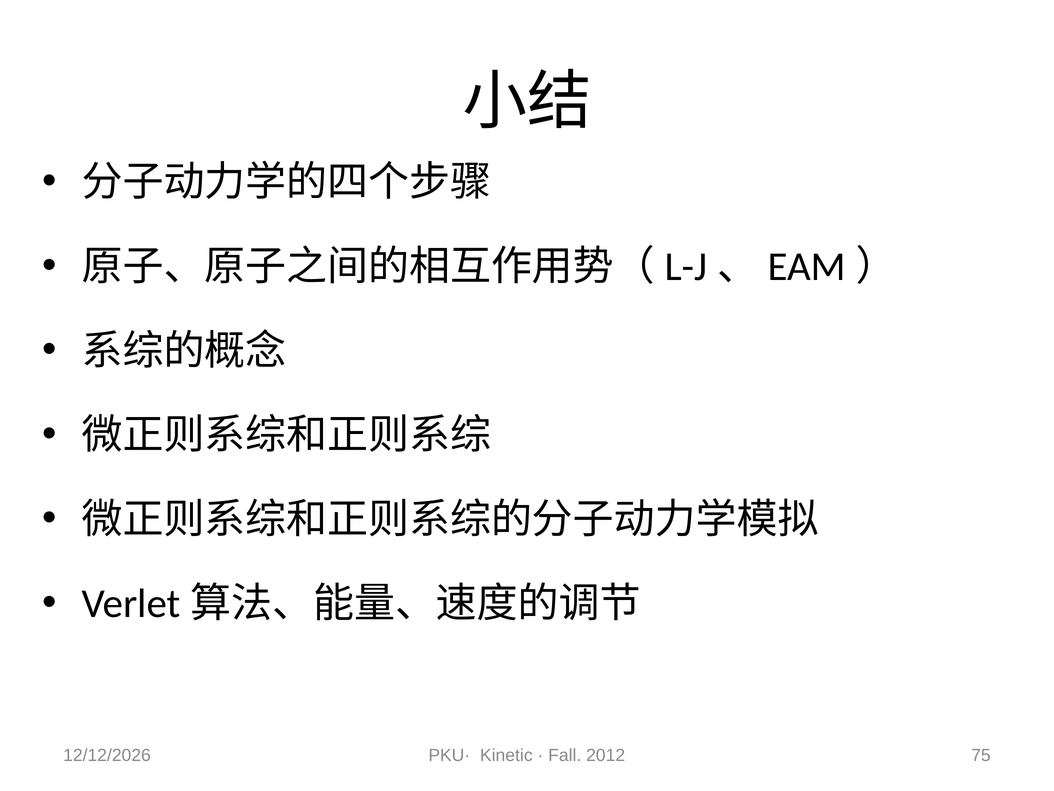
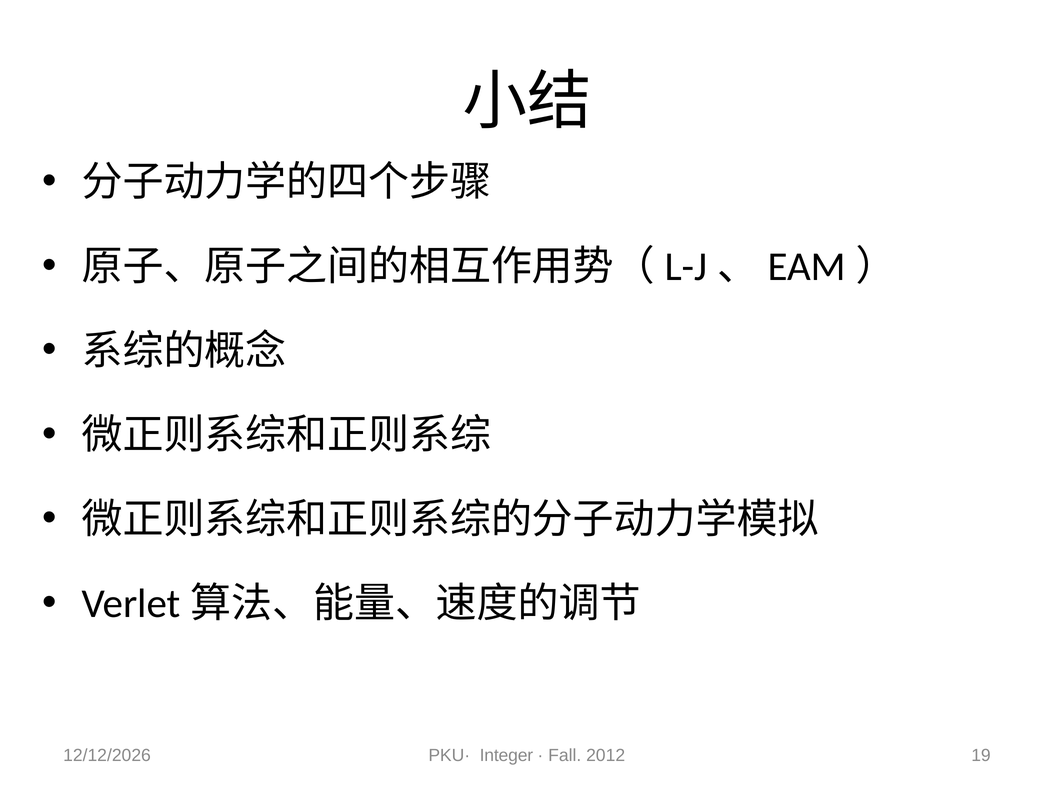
Kinetic: Kinetic -> Integer
75: 75 -> 19
